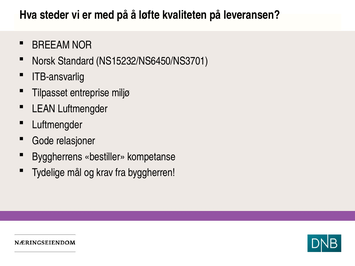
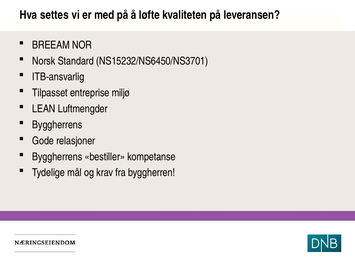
steder: steder -> settes
Luftmengder at (57, 125): Luftmengder -> Byggherrens
